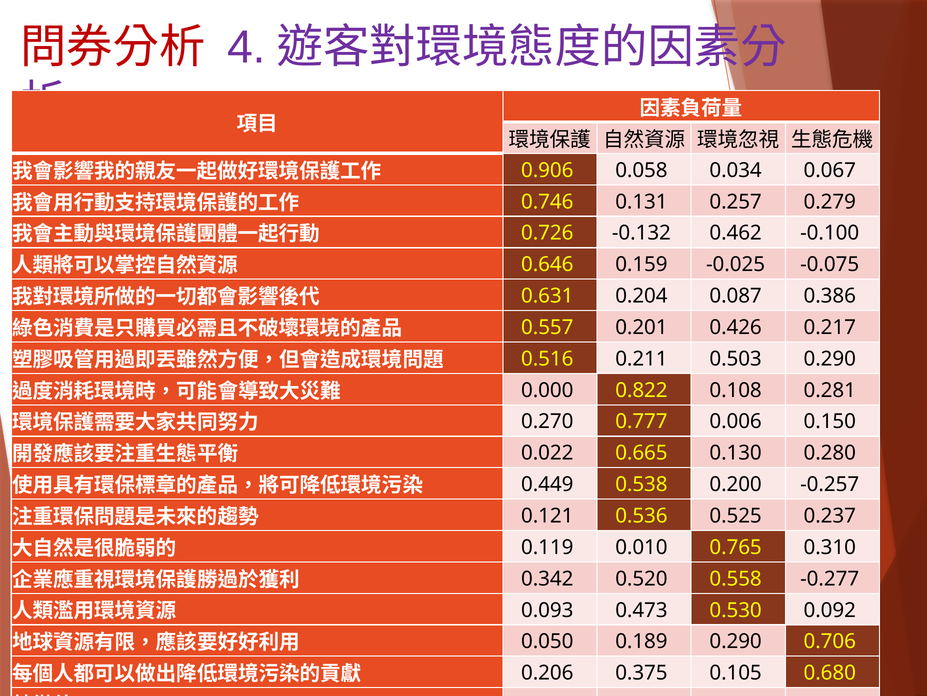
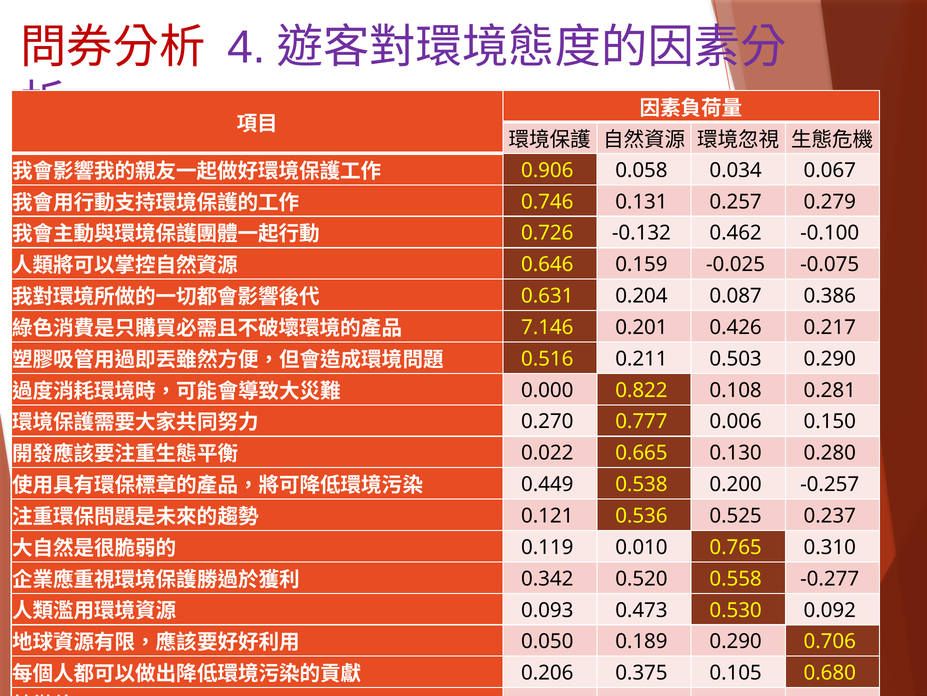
0.557: 0.557 -> 7.146
